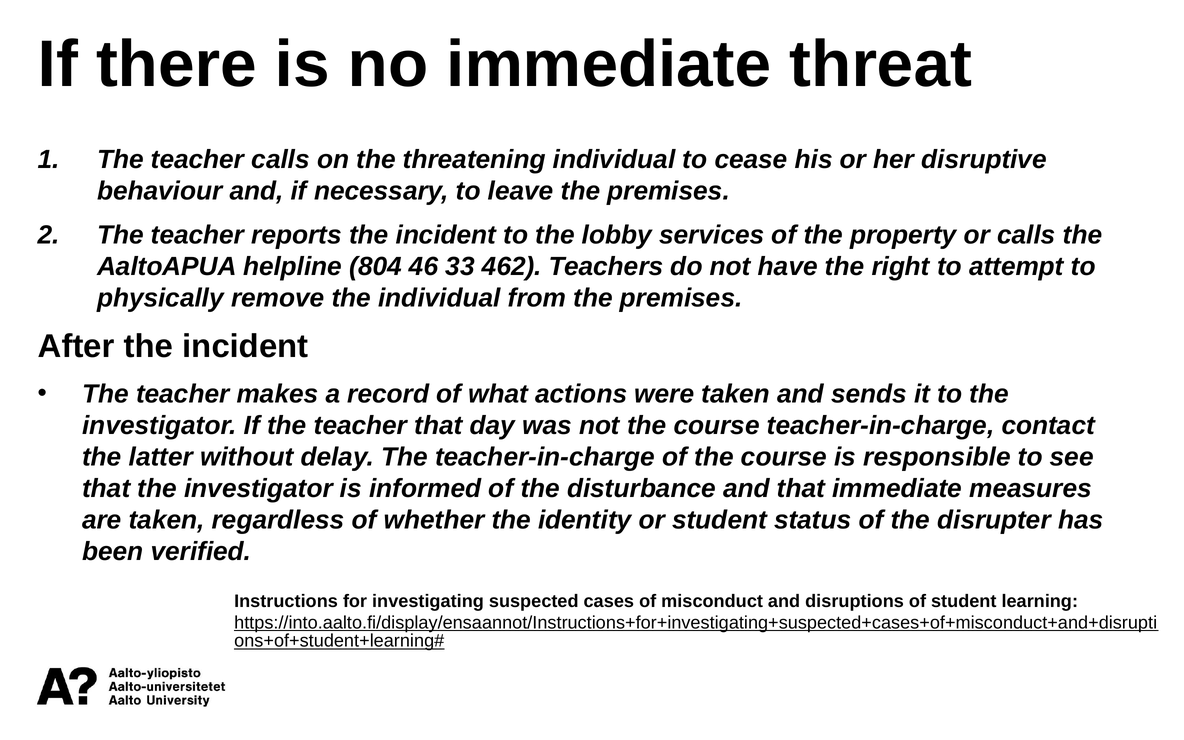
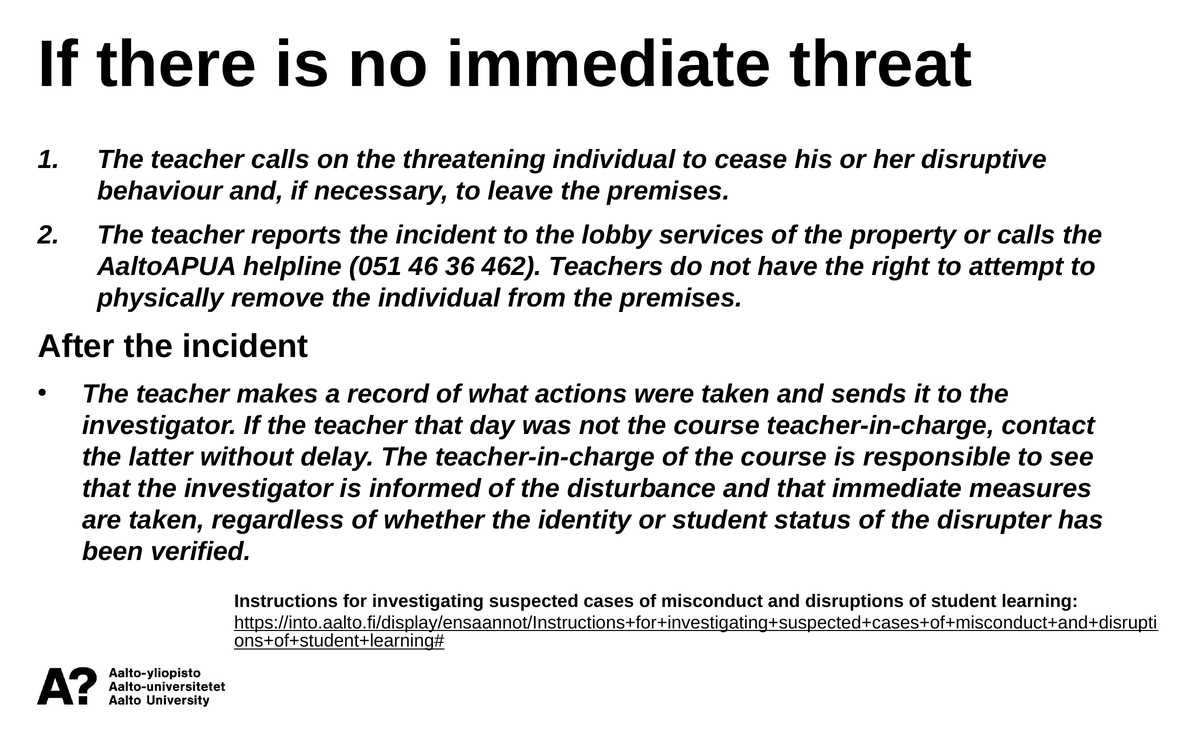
804: 804 -> 051
33: 33 -> 36
